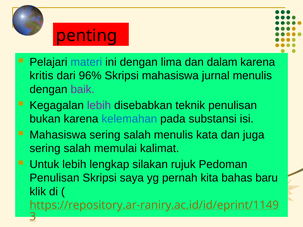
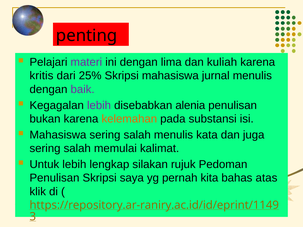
materi colour: blue -> purple
dalam: dalam -> kuliah
96%: 96% -> 25%
teknik: teknik -> alenia
kelemahan colour: blue -> orange
baru: baru -> atas
